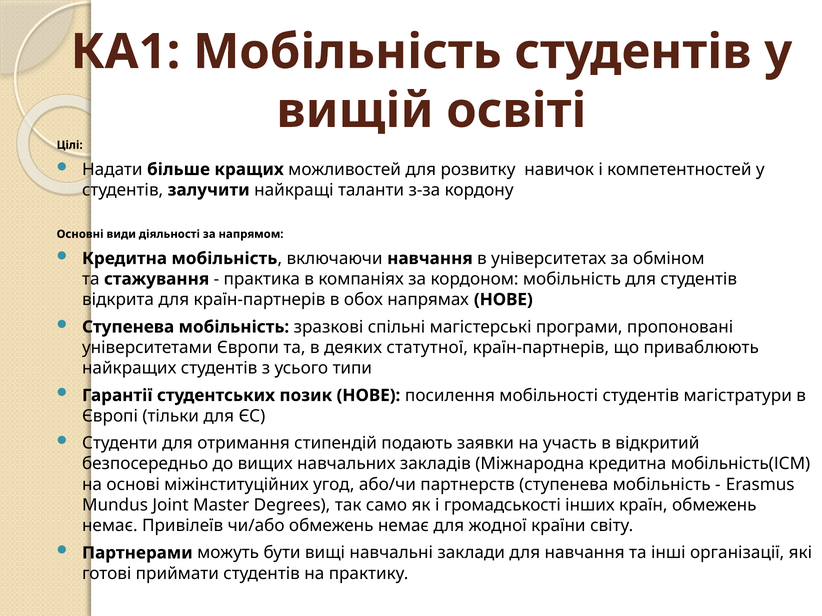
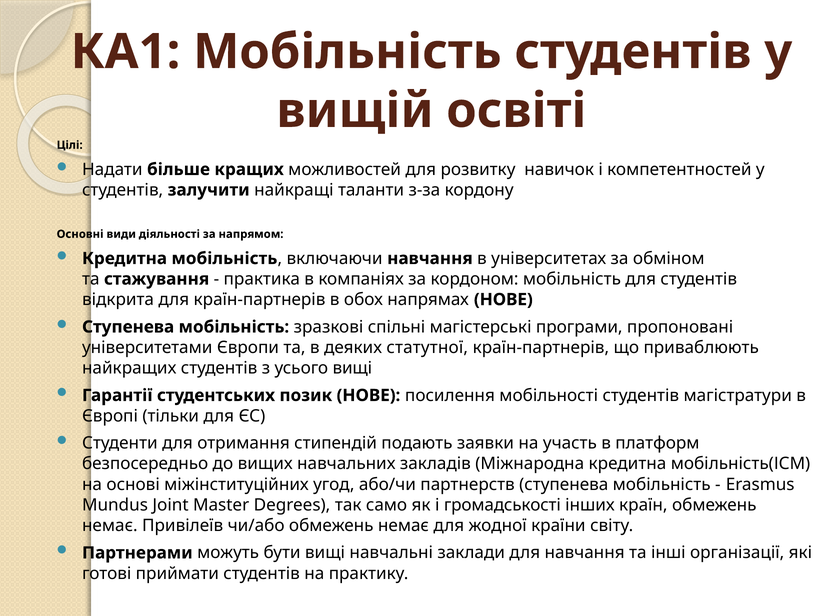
усього типи: типи -> вищі
відкритий: відкритий -> платформ
